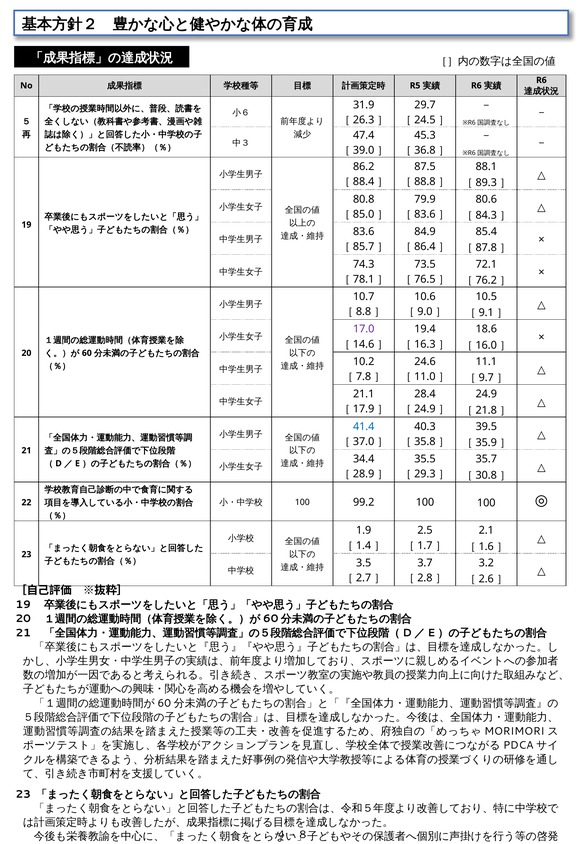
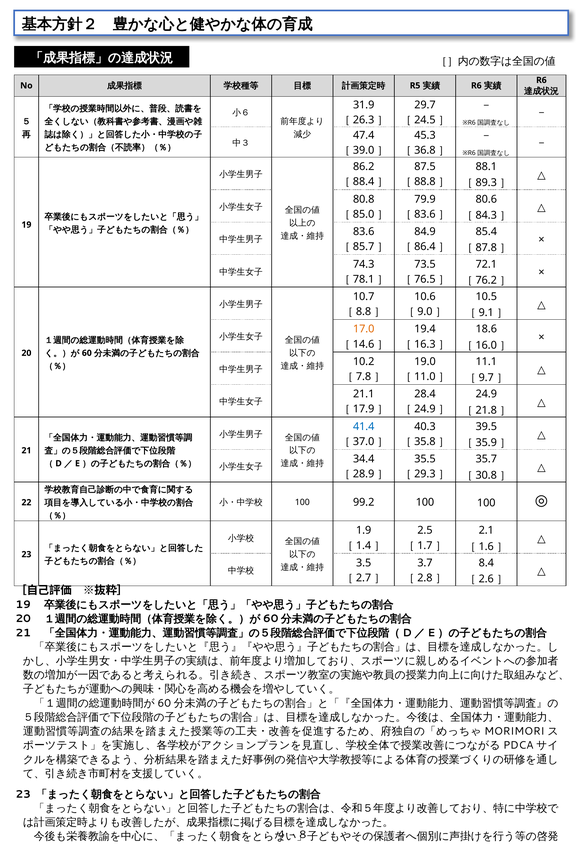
17.0 colour: purple -> orange
24.6: 24.6 -> 19.0
3.2: 3.2 -> 8.4
